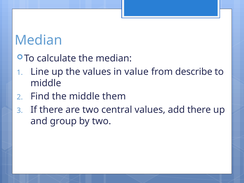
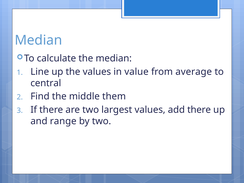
describe: describe -> average
middle at (46, 83): middle -> central
central: central -> largest
group: group -> range
